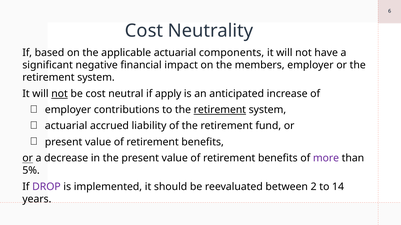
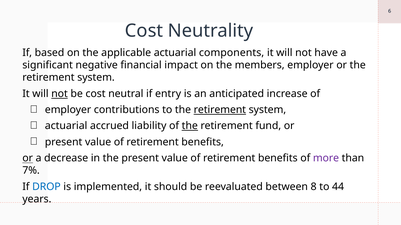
apply: apply -> entry
the at (190, 126) underline: none -> present
5%: 5% -> 7%
DROP colour: purple -> blue
2: 2 -> 8
14: 14 -> 44
